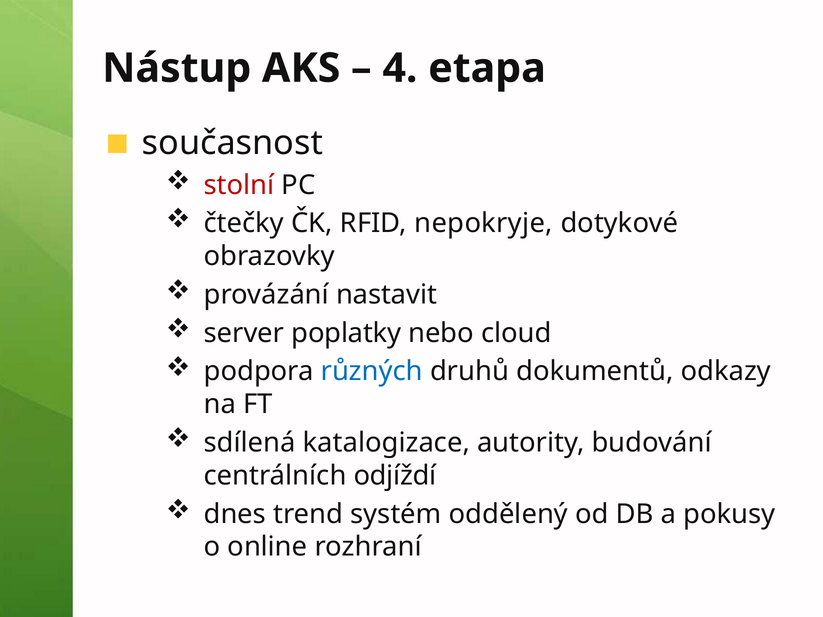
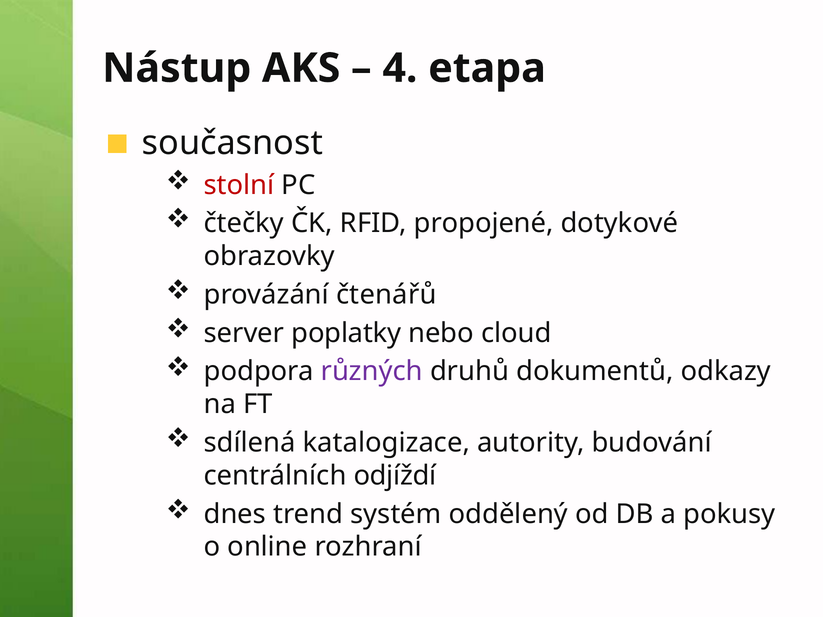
nepokryje: nepokryje -> propojené
nastavit: nastavit -> čtenářů
různých colour: blue -> purple
